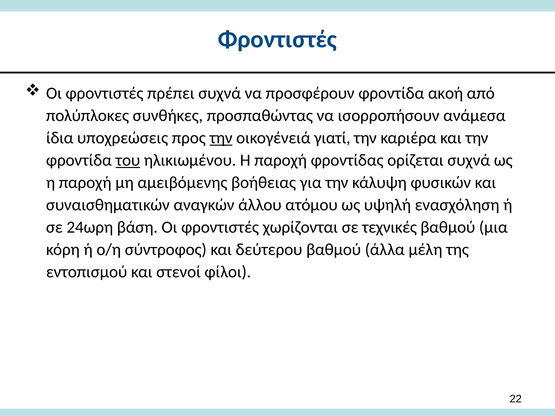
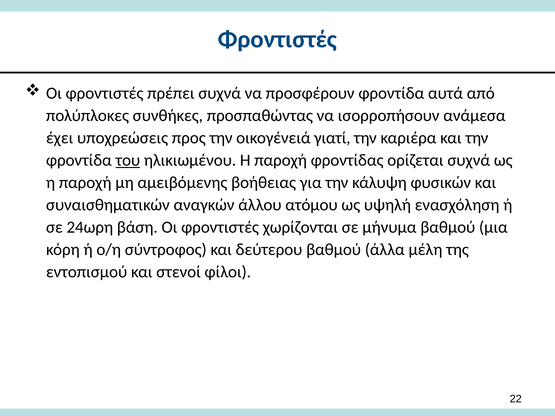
ακοή: ακοή -> αυτά
ίδια: ίδια -> έχει
την at (221, 138) underline: present -> none
τεχνικές: τεχνικές -> μήνυμα
